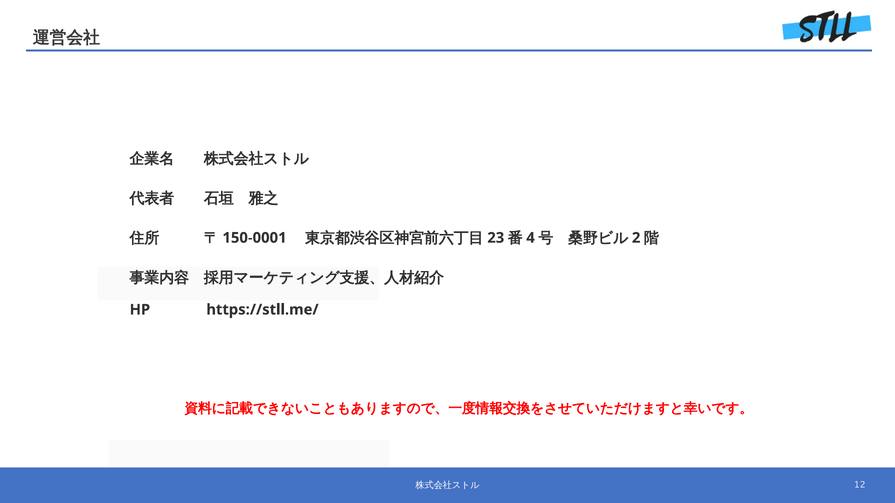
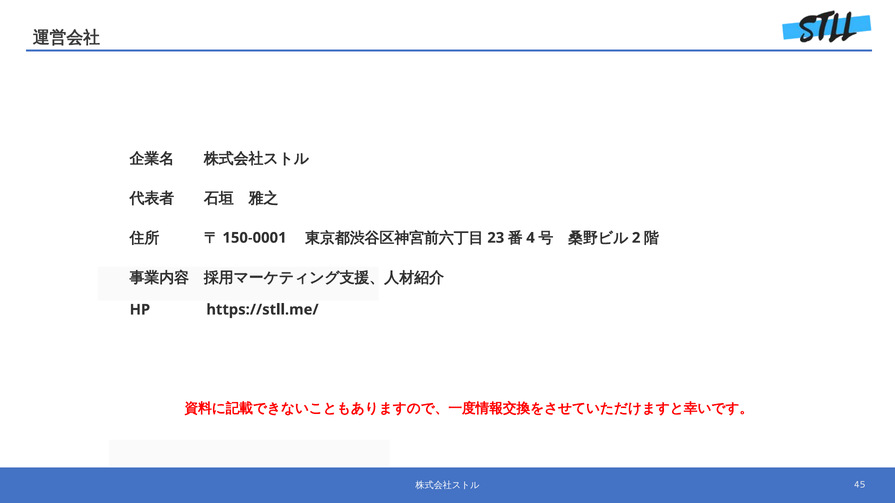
12: 12 -> 45
